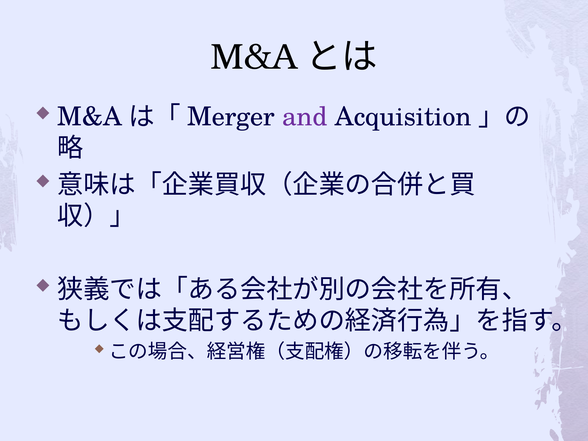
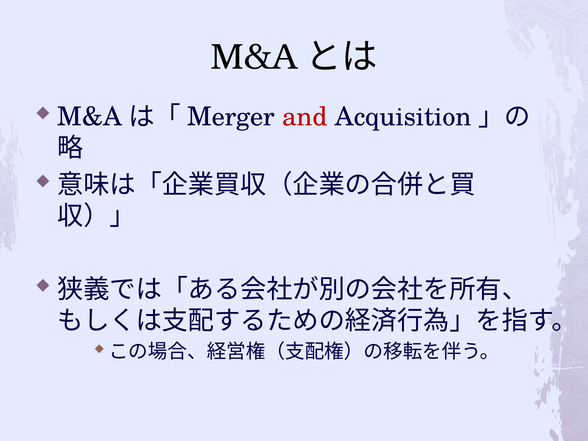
and colour: purple -> red
